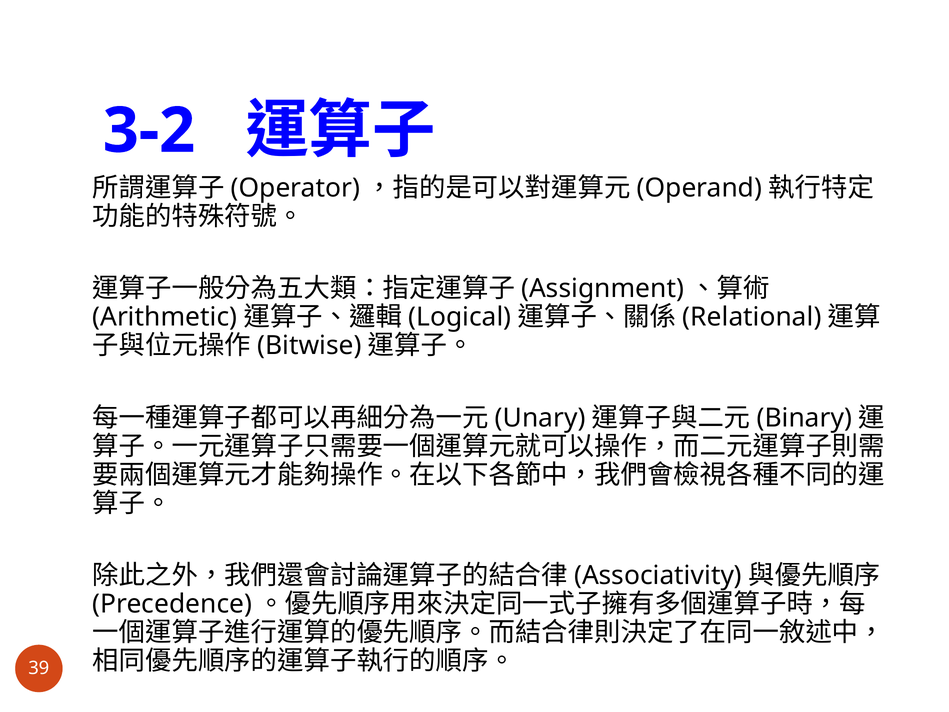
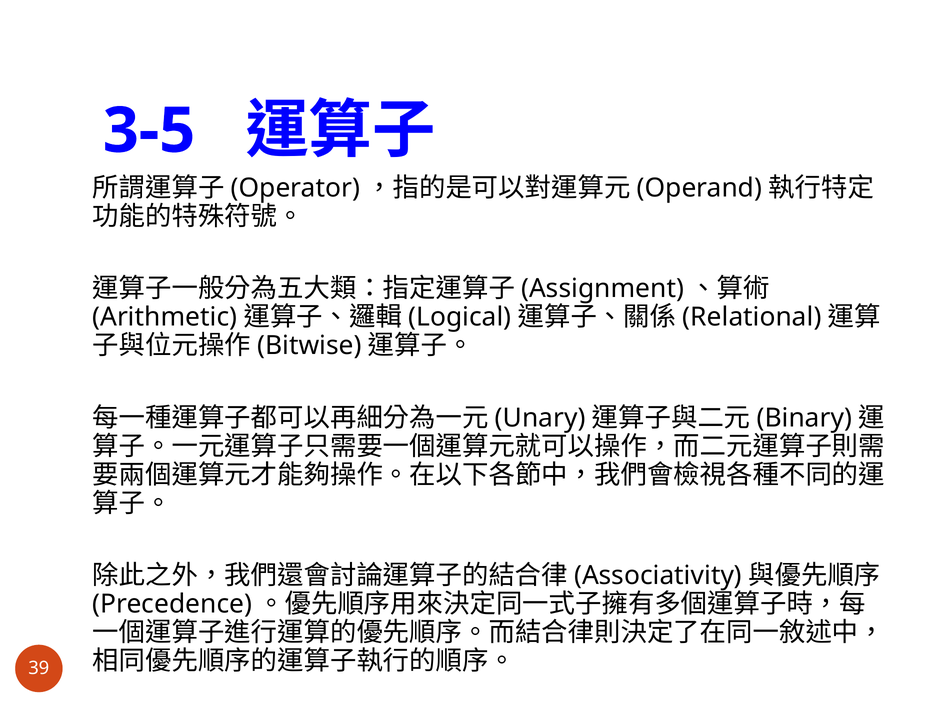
3-2: 3-2 -> 3-5
